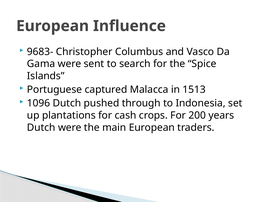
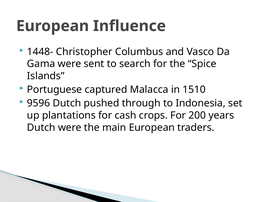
9683-: 9683- -> 1448-
1513: 1513 -> 1510
1096: 1096 -> 9596
